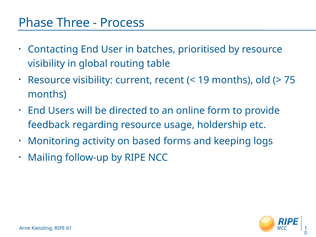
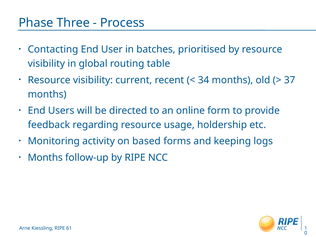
19: 19 -> 34
75: 75 -> 37
Mailing at (45, 158): Mailing -> Months
